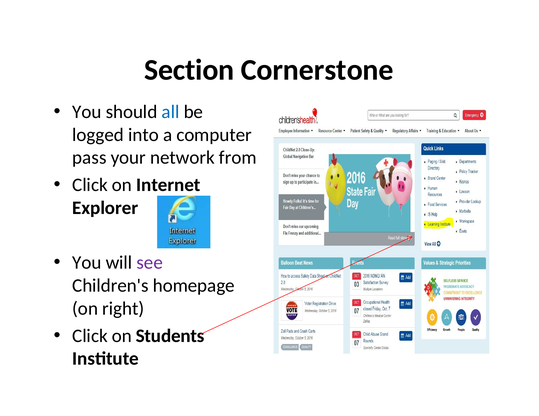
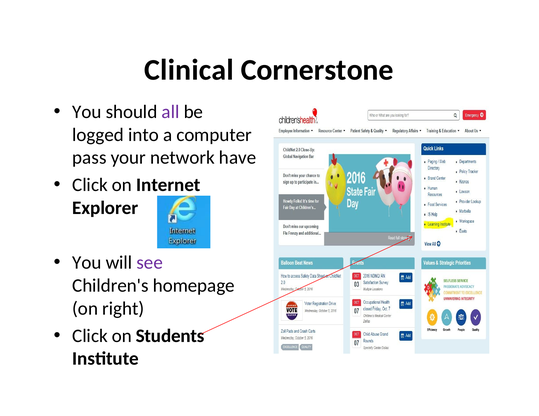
Section: Section -> Clinical
all colour: blue -> purple
from: from -> have
